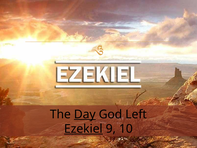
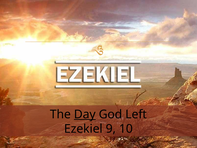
Ezekiel underline: present -> none
